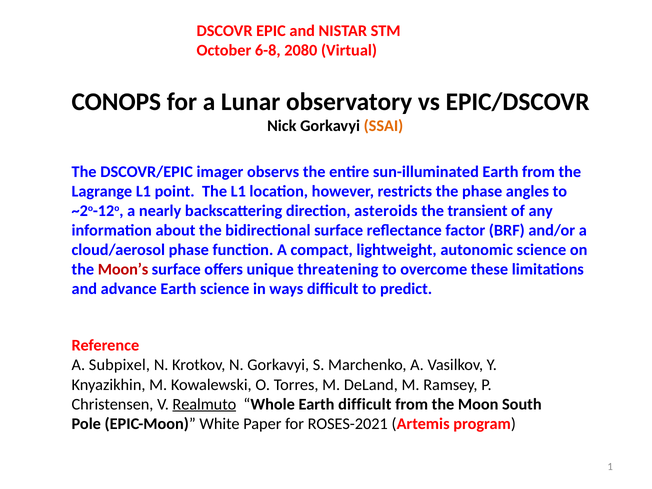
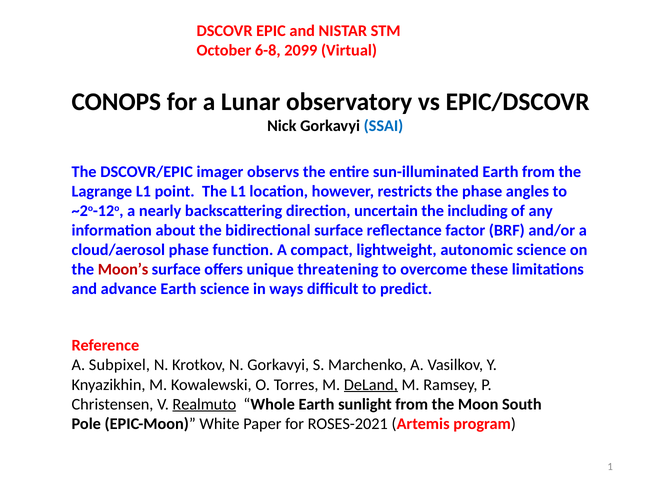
2080: 2080 -> 2099
SSAI colour: orange -> blue
asteroids: asteroids -> uncertain
transient: transient -> including
DeLand underline: none -> present
Earth difficult: difficult -> sunlight
